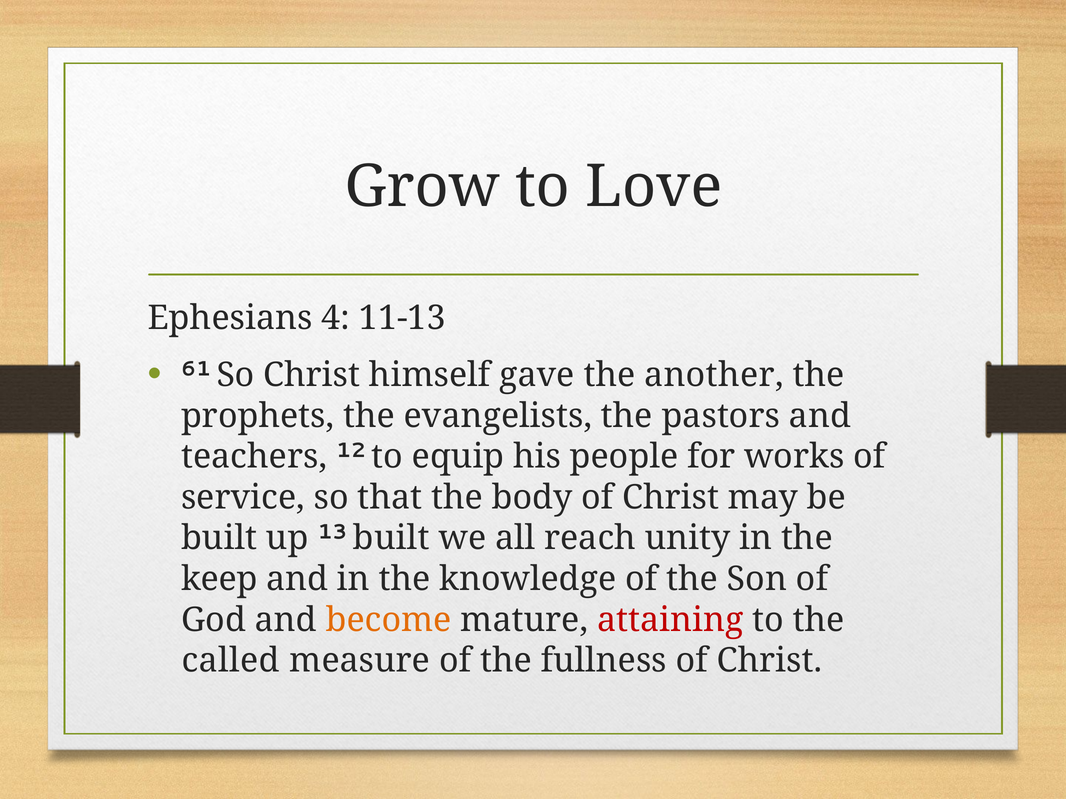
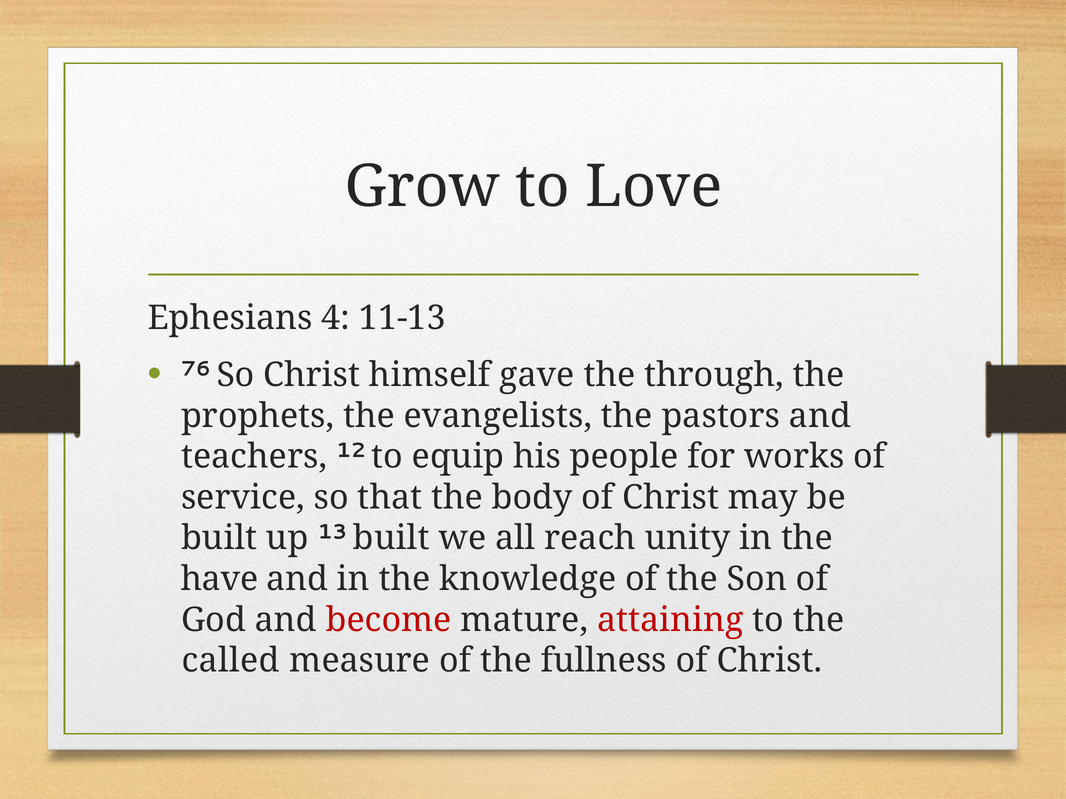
61: 61 -> 76
another: another -> through
keep: keep -> have
become colour: orange -> red
